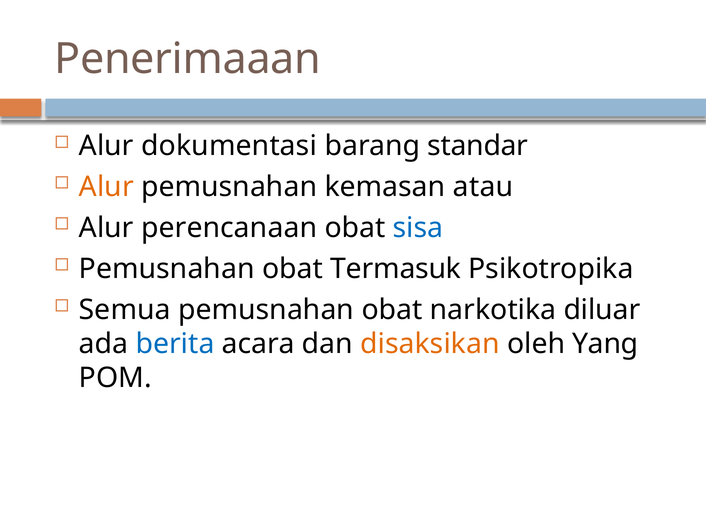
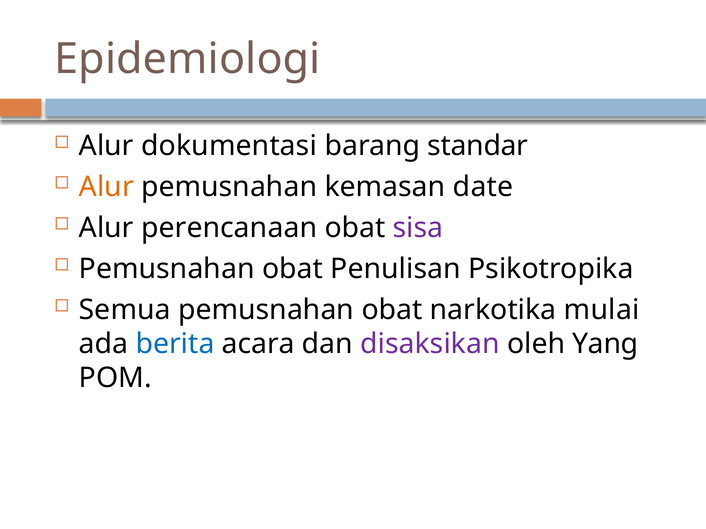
Penerimaaan: Penerimaaan -> Epidemiologi
atau: atau -> date
sisa colour: blue -> purple
Termasuk: Termasuk -> Penulisan
diluar: diluar -> mulai
disaksikan colour: orange -> purple
